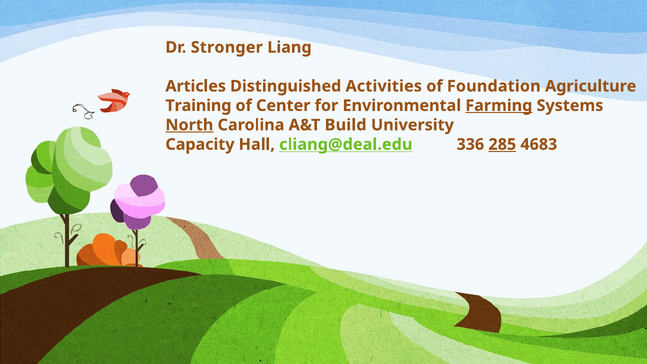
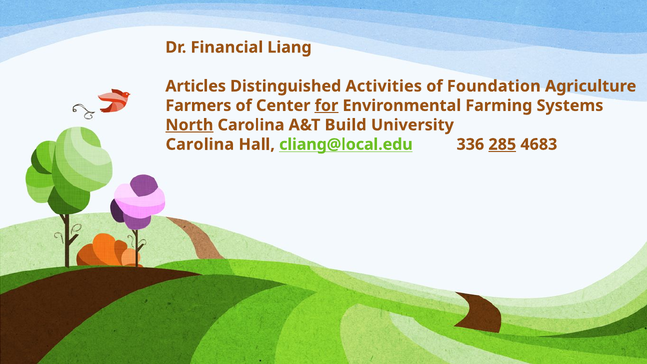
Stronger: Stronger -> Financial
Training: Training -> Farmers
for underline: none -> present
Farming underline: present -> none
Capacity at (200, 144): Capacity -> Carolina
cliang@deal.edu: cliang@deal.edu -> cliang@local.edu
